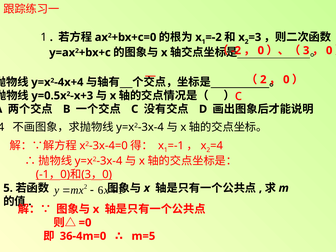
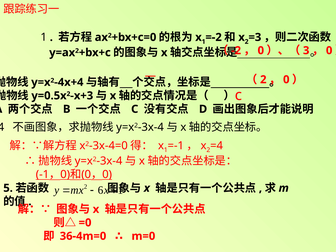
3 at (86, 174): 3 -> 0
m=5: m=5 -> m=0
